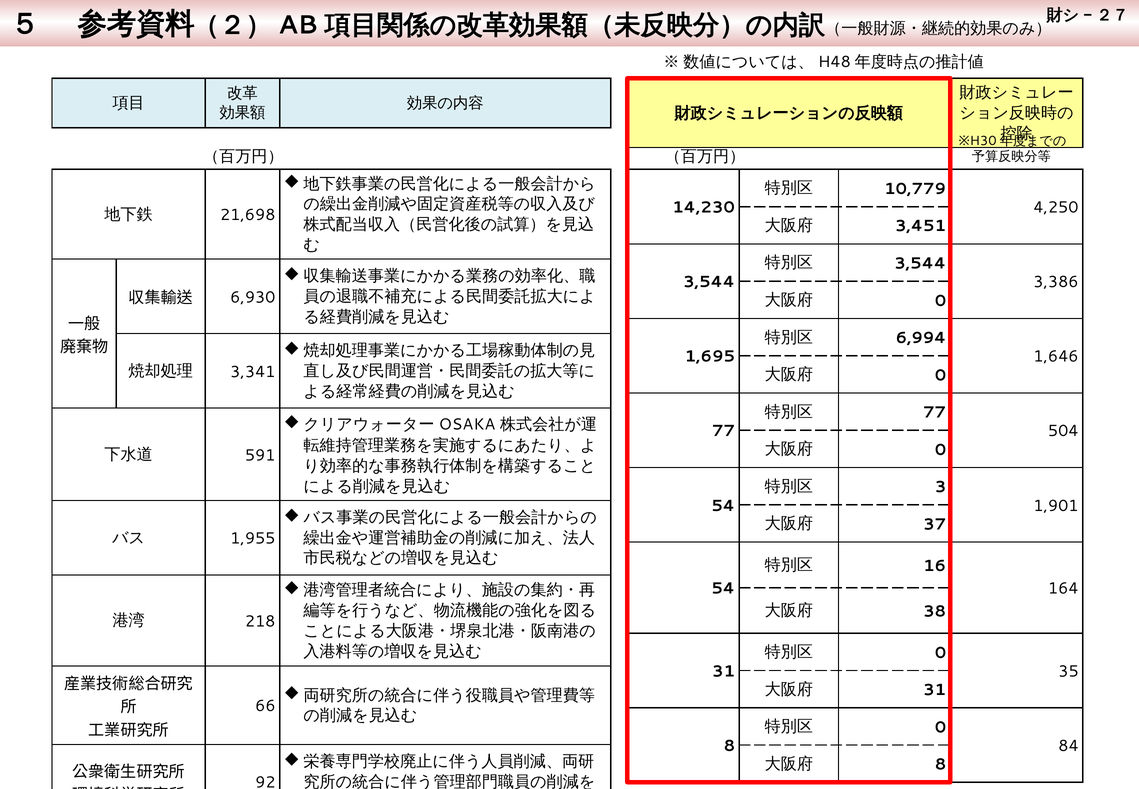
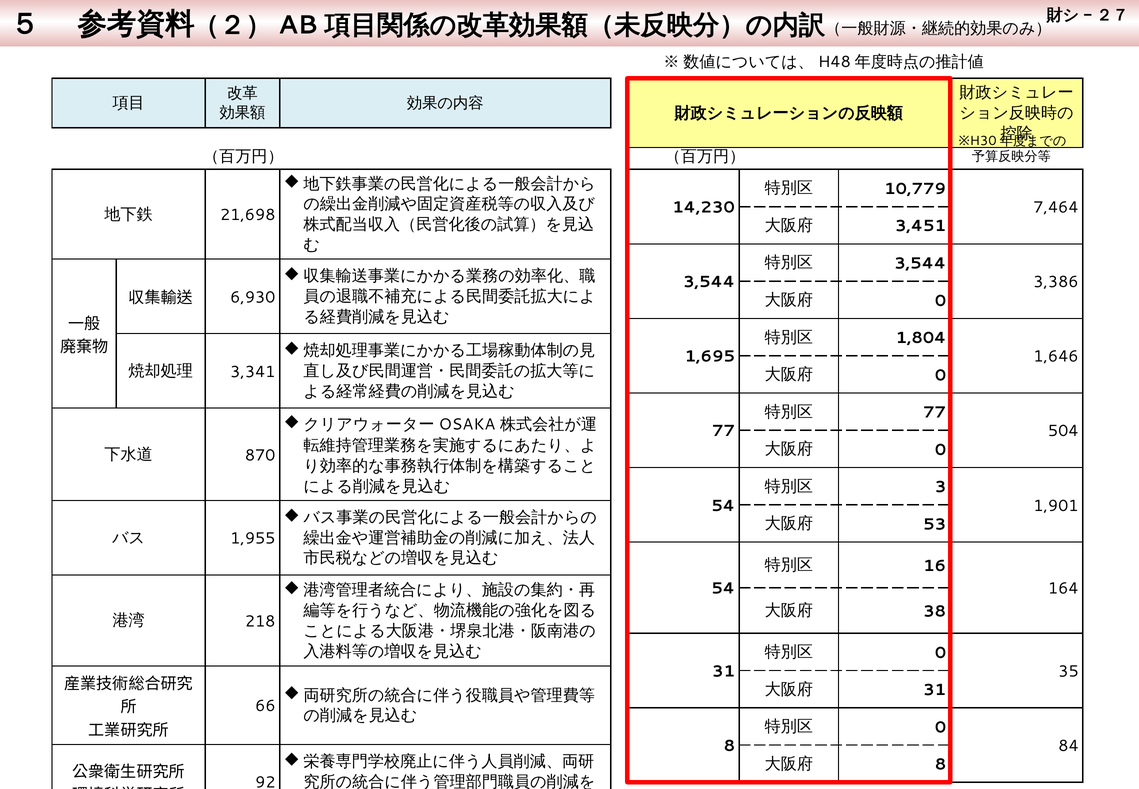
4,250: 4,250 -> 7,464
6,994: 6,994 -> 1,804
591: 591 -> 870
37: 37 -> 53
